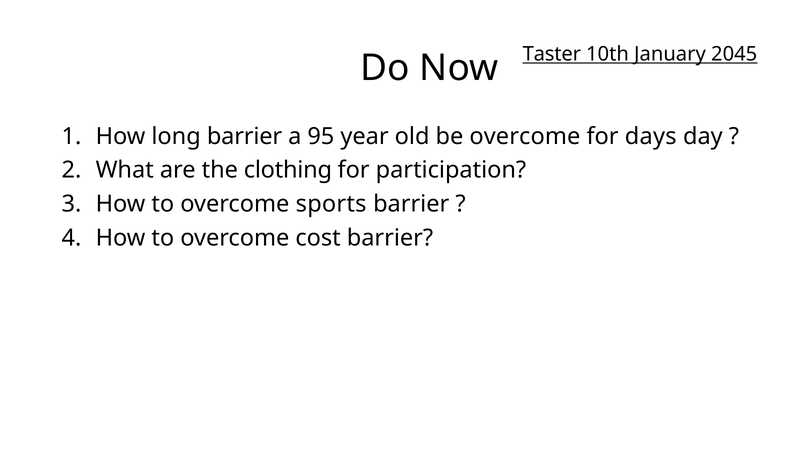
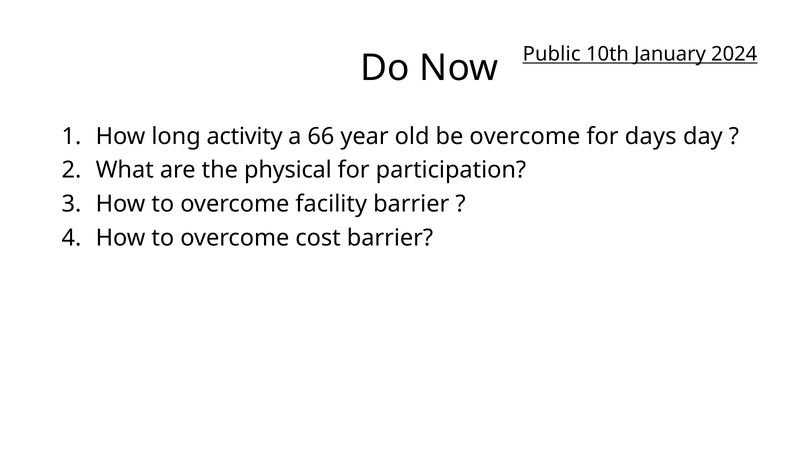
Taster: Taster -> Public
2045: 2045 -> 2024
long barrier: barrier -> activity
95: 95 -> 66
clothing: clothing -> physical
sports: sports -> facility
